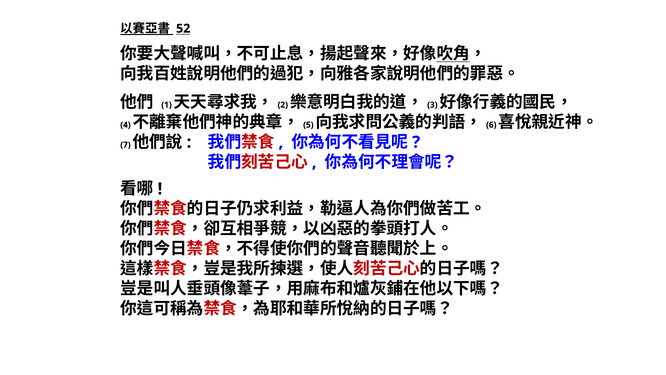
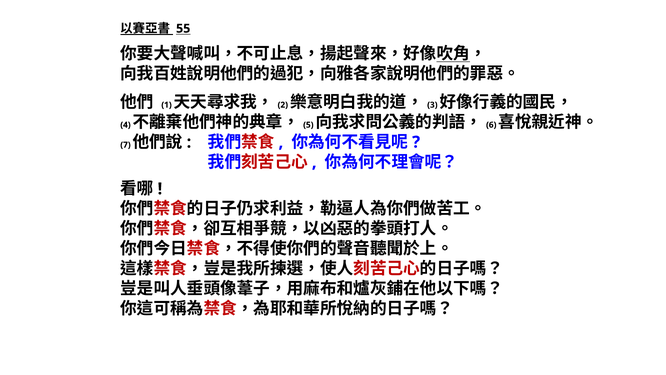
52: 52 -> 55
